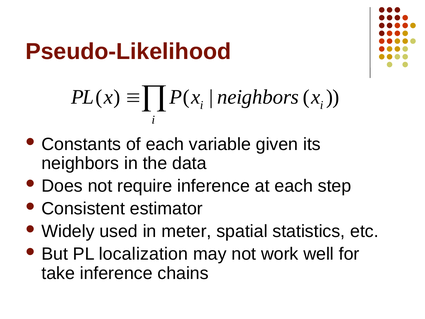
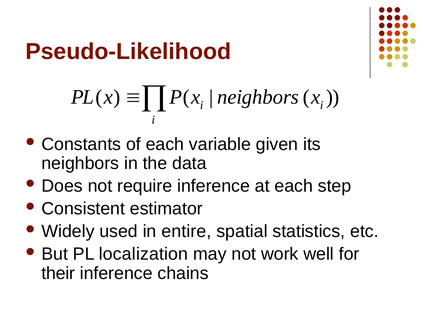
meter: meter -> entire
take: take -> their
